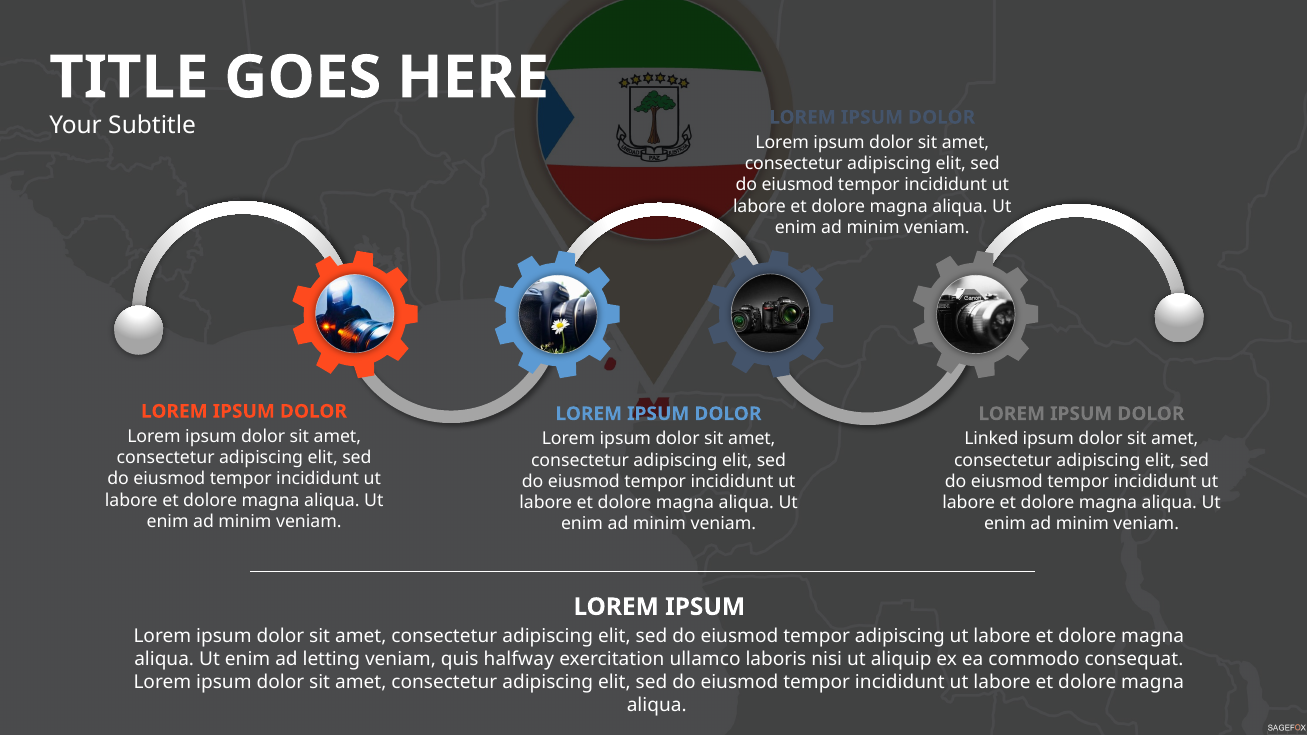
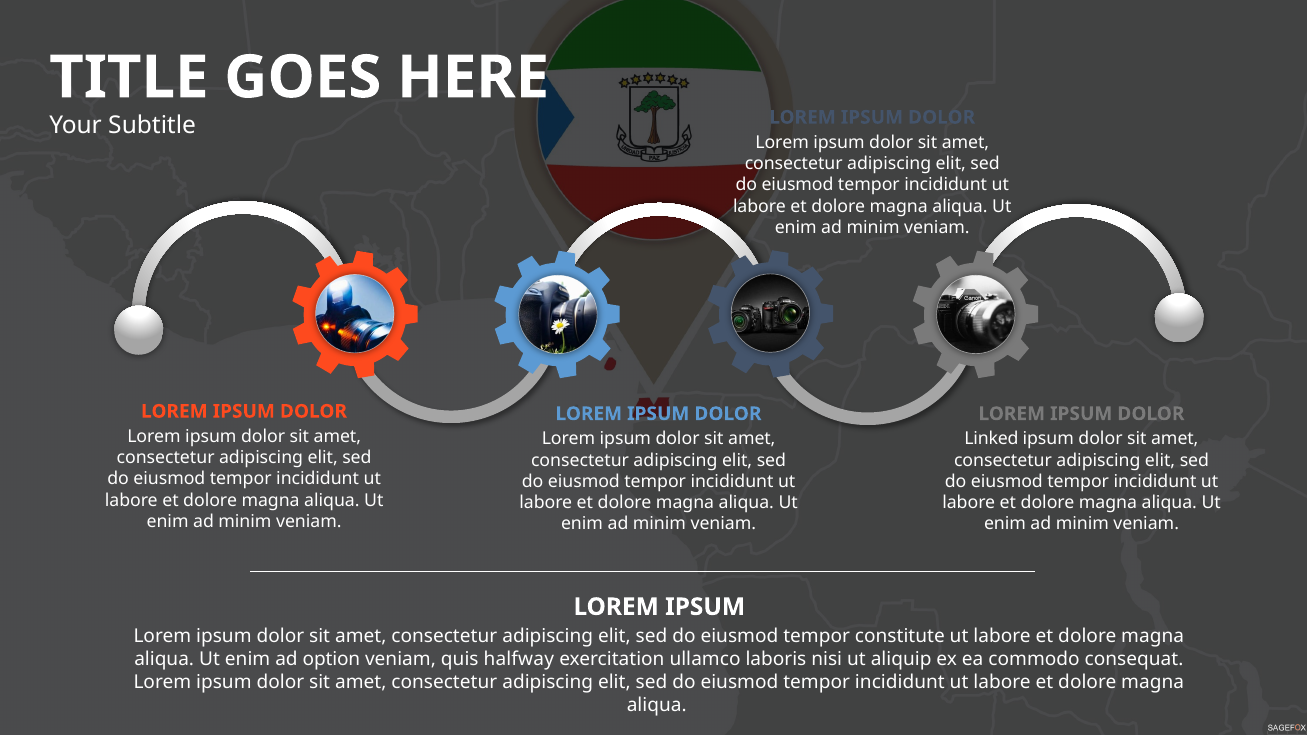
tempor adipiscing: adipiscing -> constitute
letting: letting -> option
